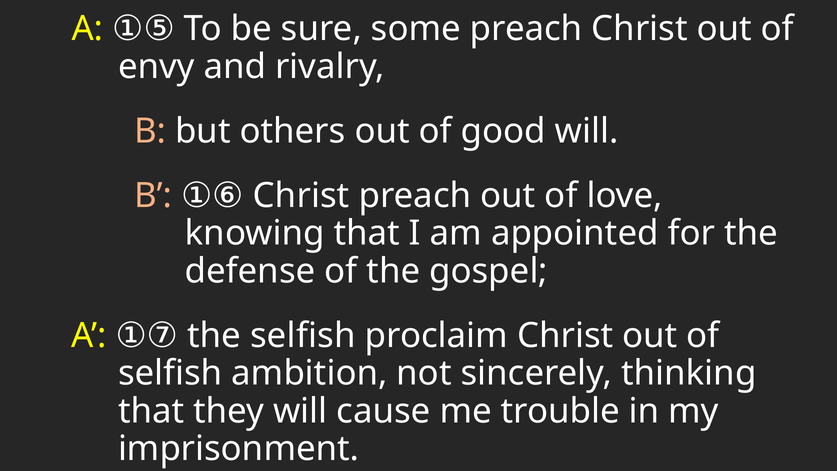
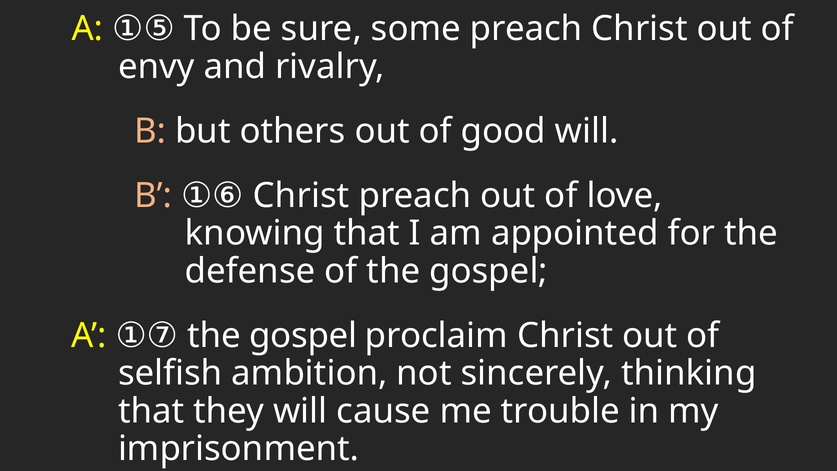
A the selfish: selfish -> gospel
